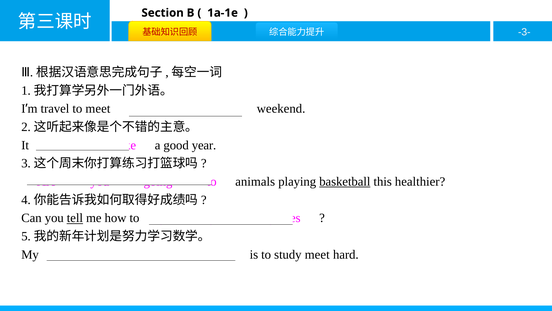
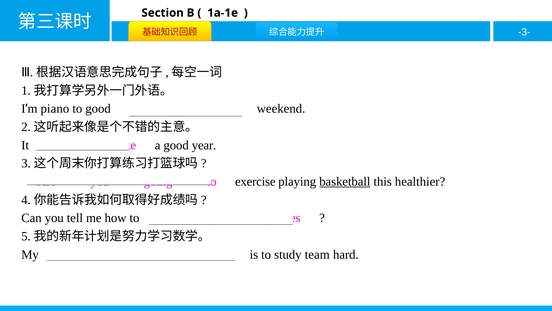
travel: travel -> piano
to meet: meet -> good
animals: animals -> exercise
tell underline: present -> none
study meet: meet -> team
